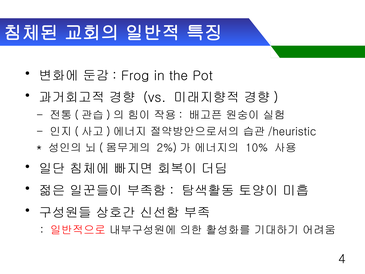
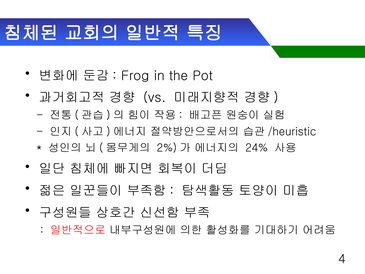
10%: 10% -> 24%
